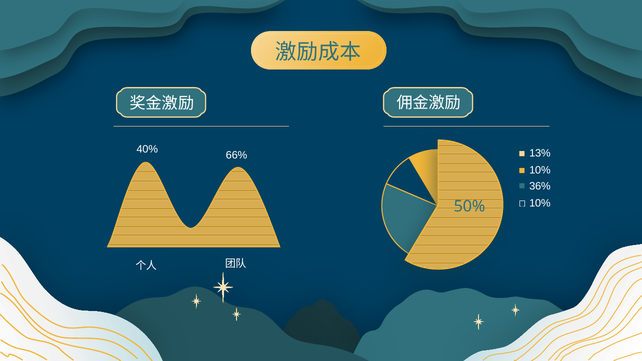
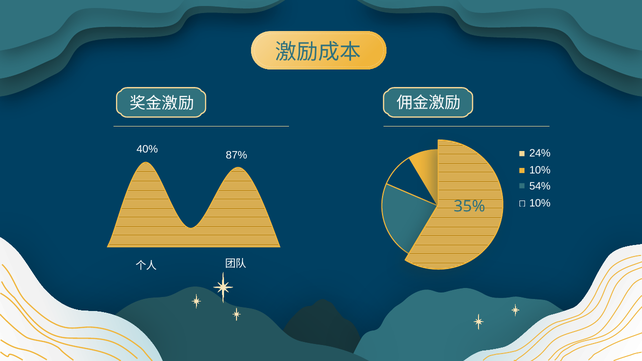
13%: 13% -> 24%
66%: 66% -> 87%
36%: 36% -> 54%
50%: 50% -> 35%
